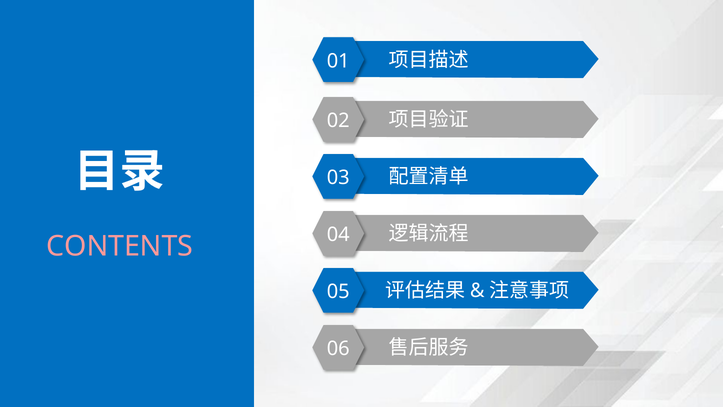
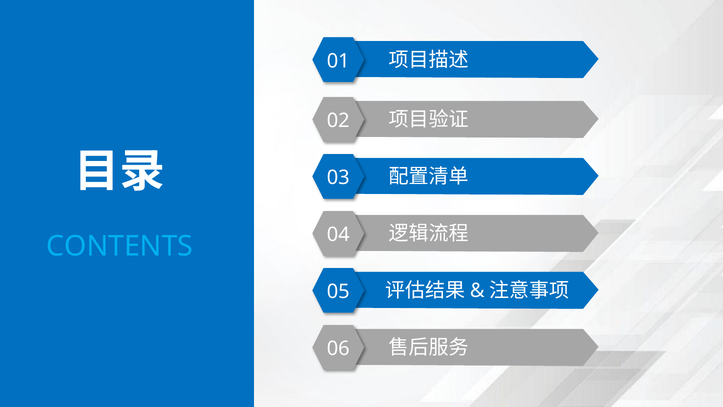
CONTENTS colour: pink -> light blue
